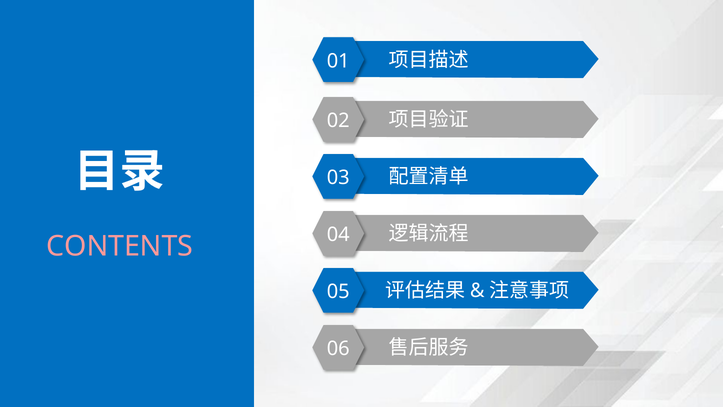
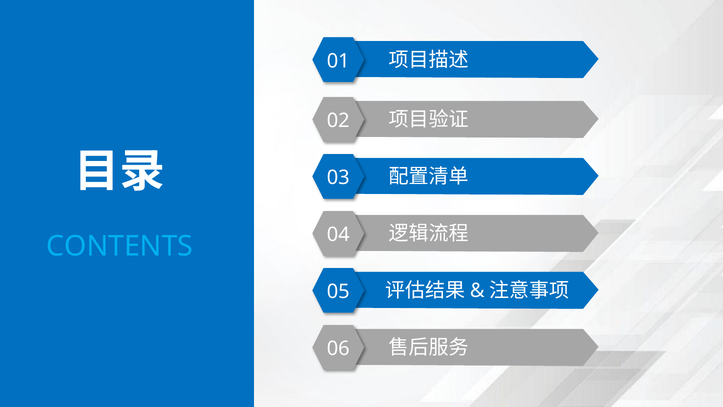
CONTENTS colour: pink -> light blue
